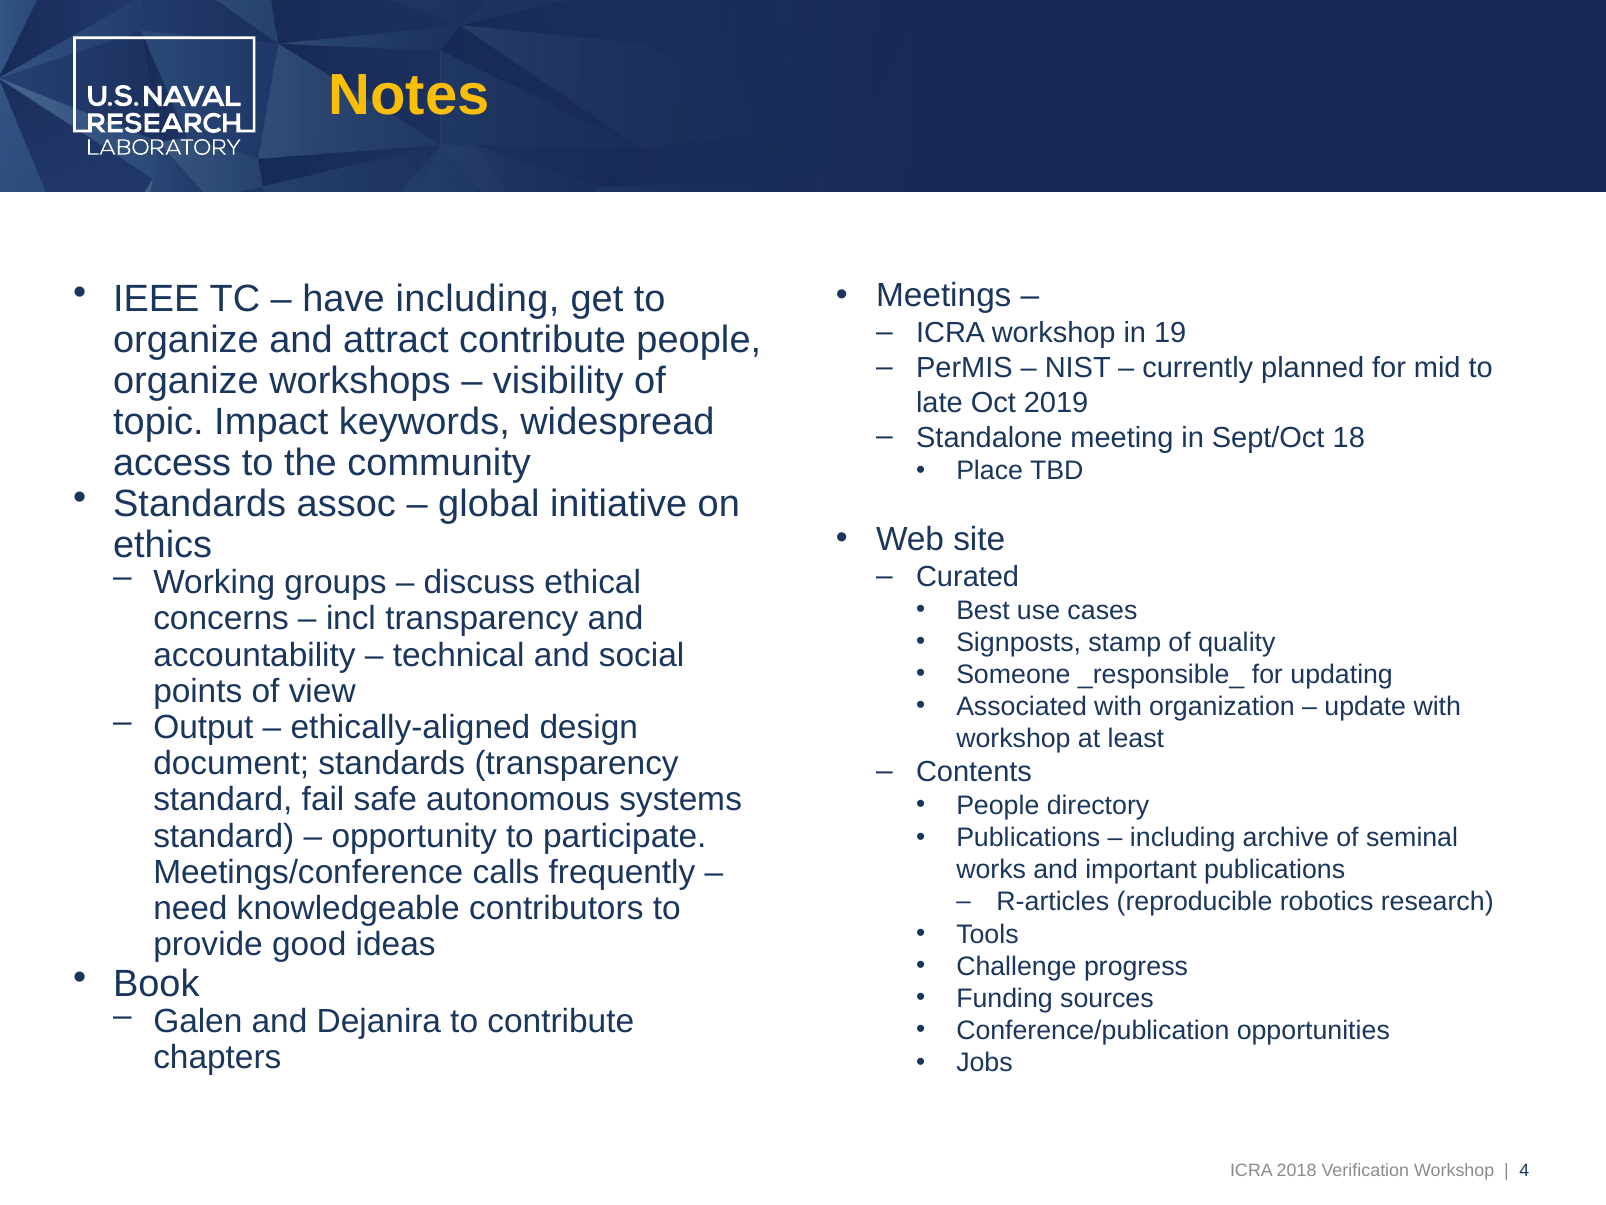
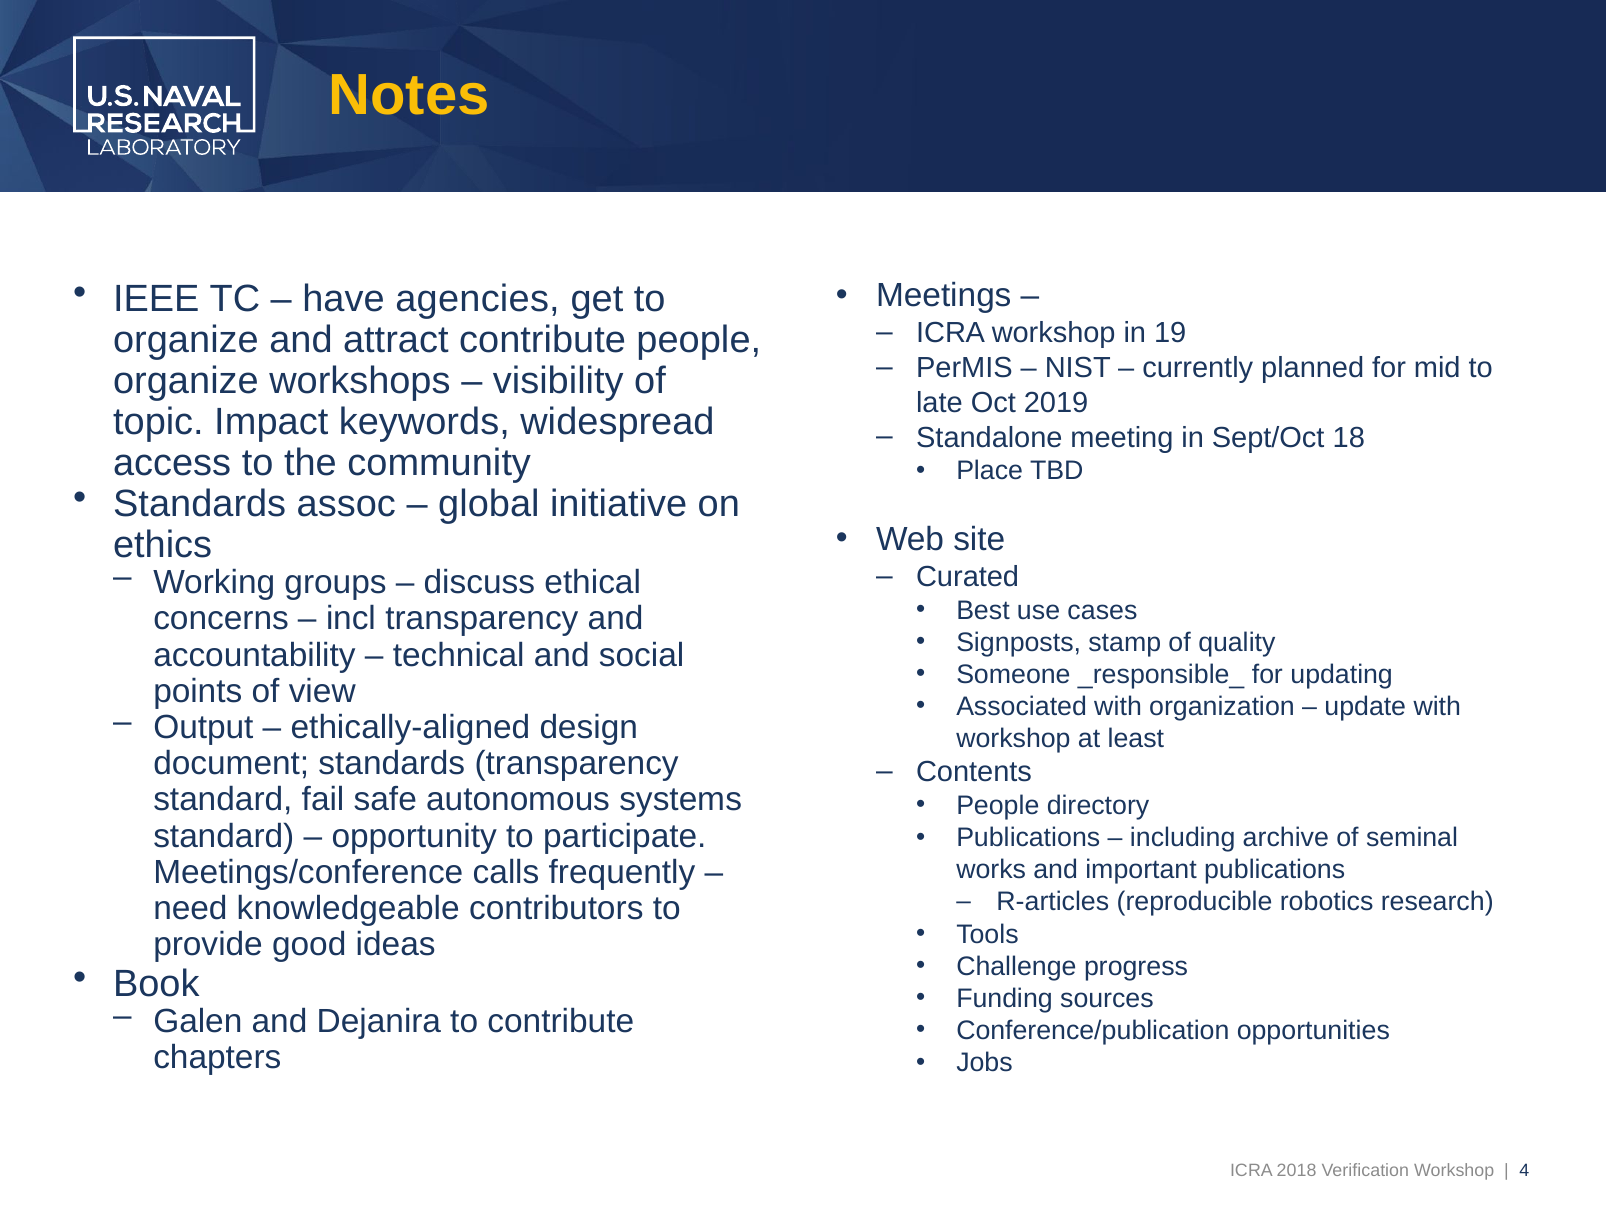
have including: including -> agencies
